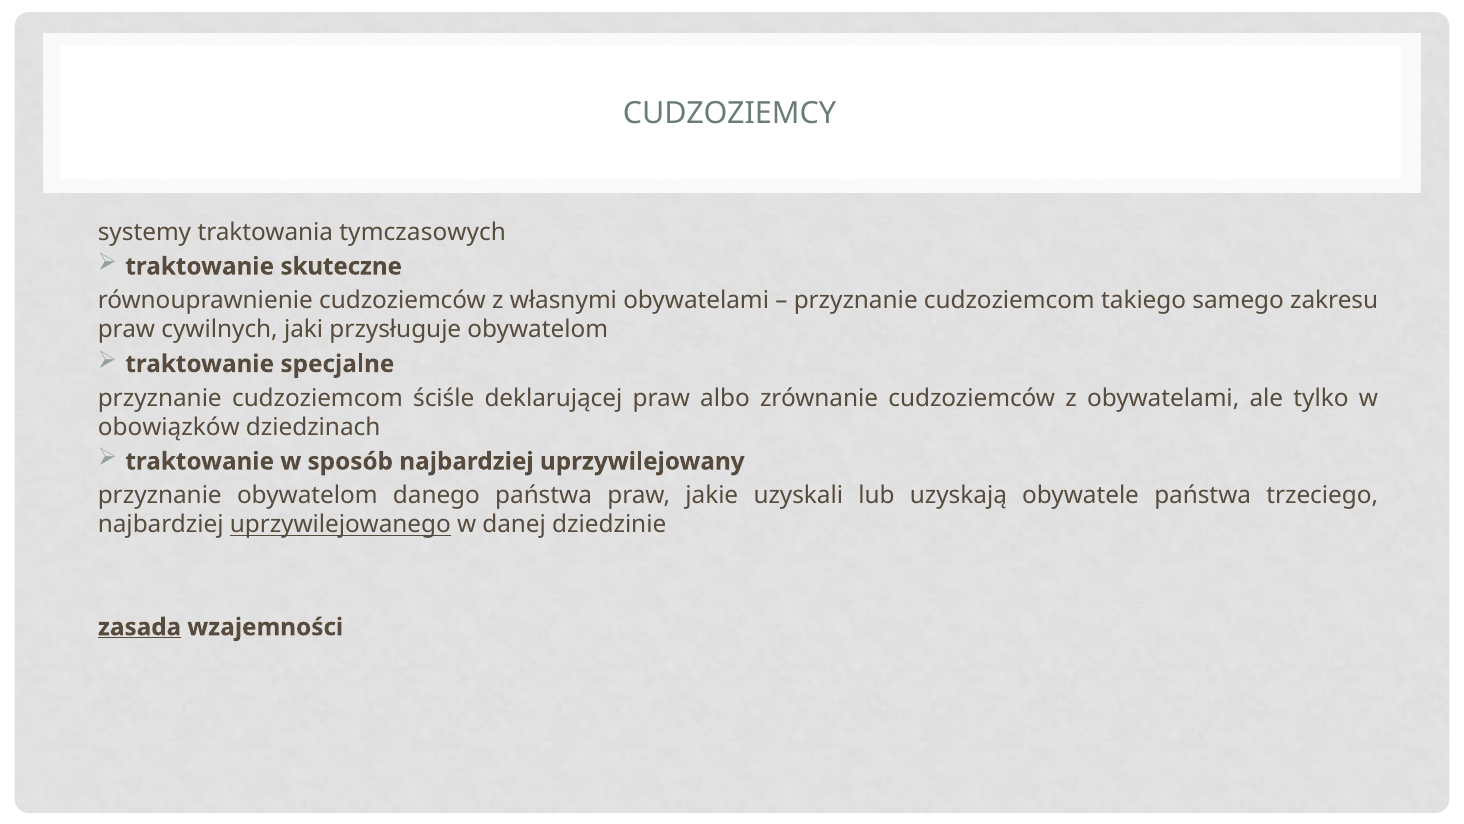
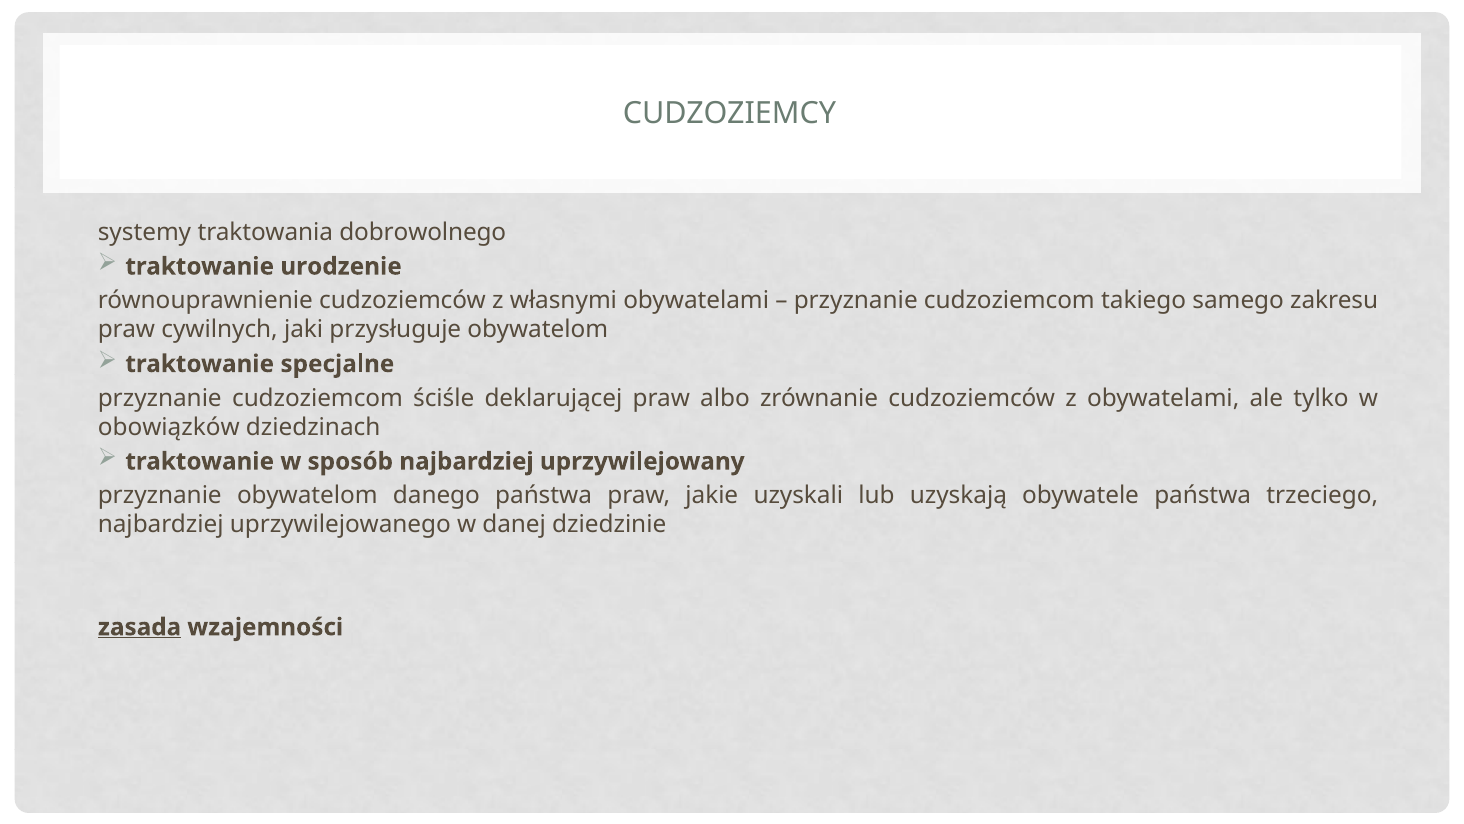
tymczasowych: tymczasowych -> dobrowolnego
skuteczne: skuteczne -> urodzenie
uprzywilejowanego underline: present -> none
